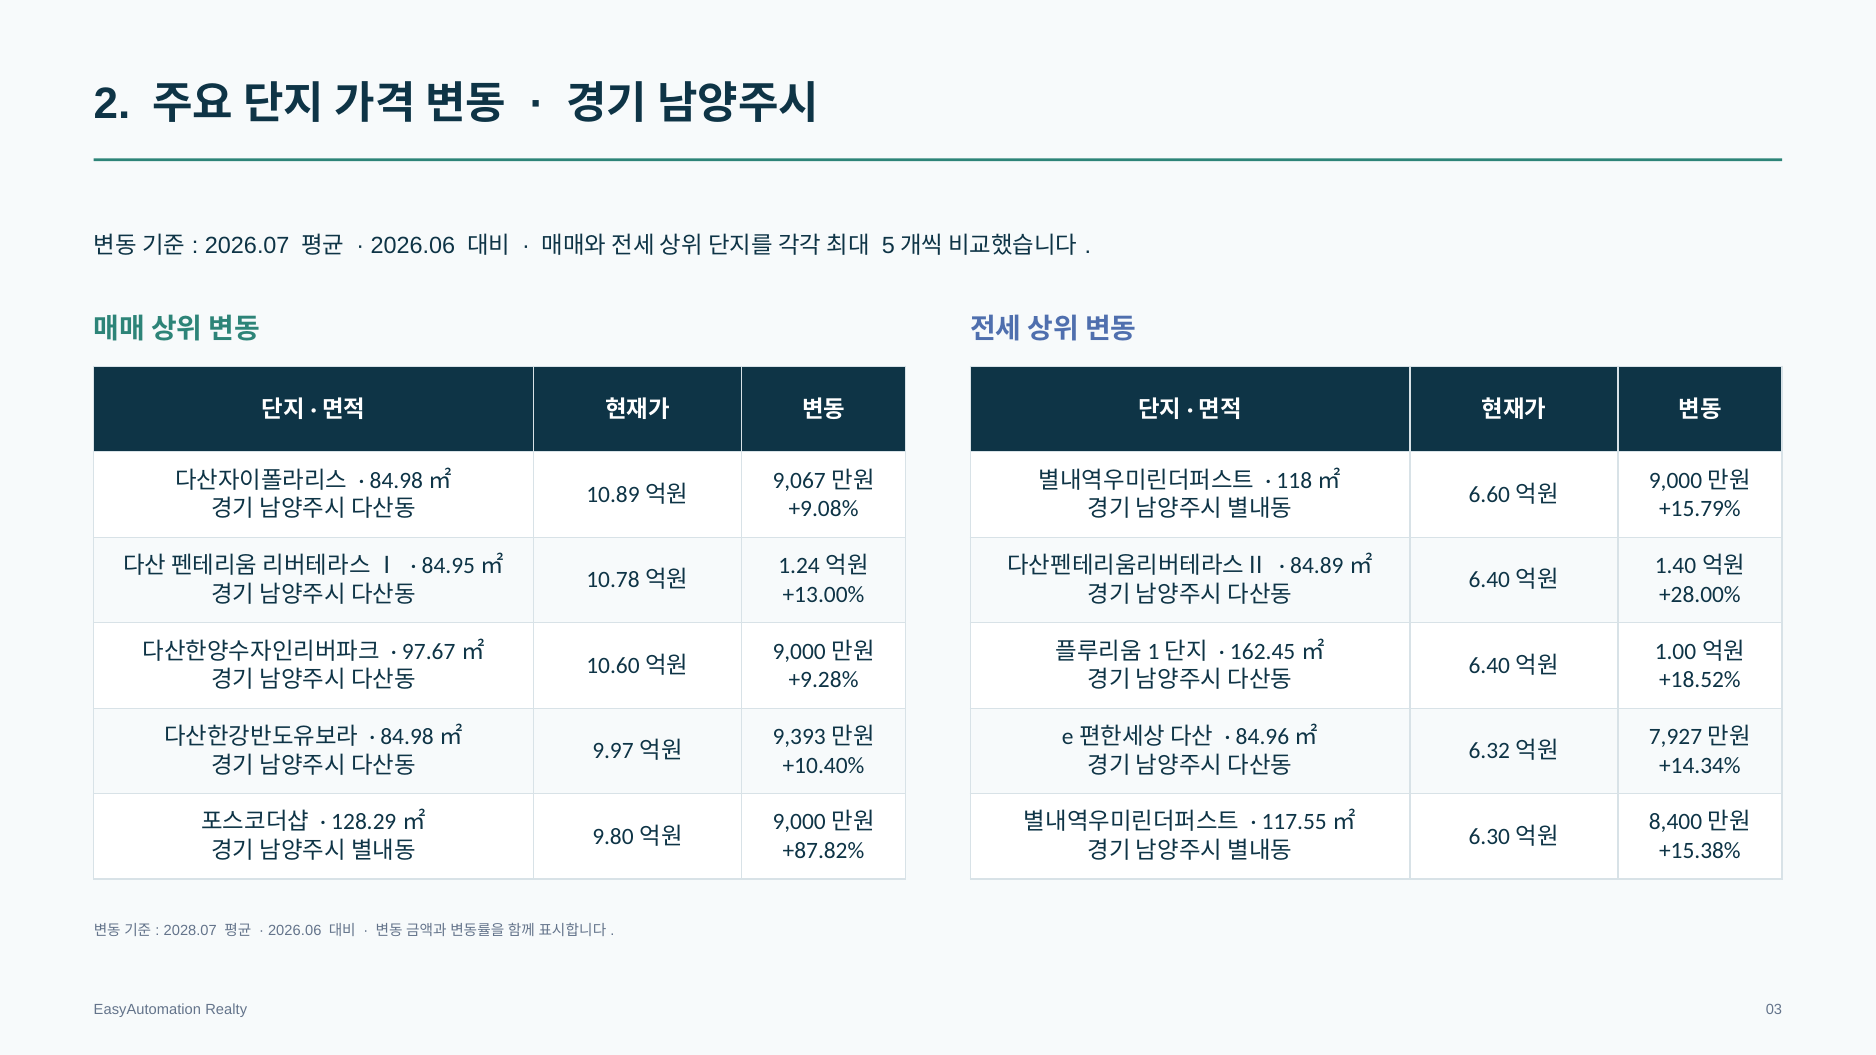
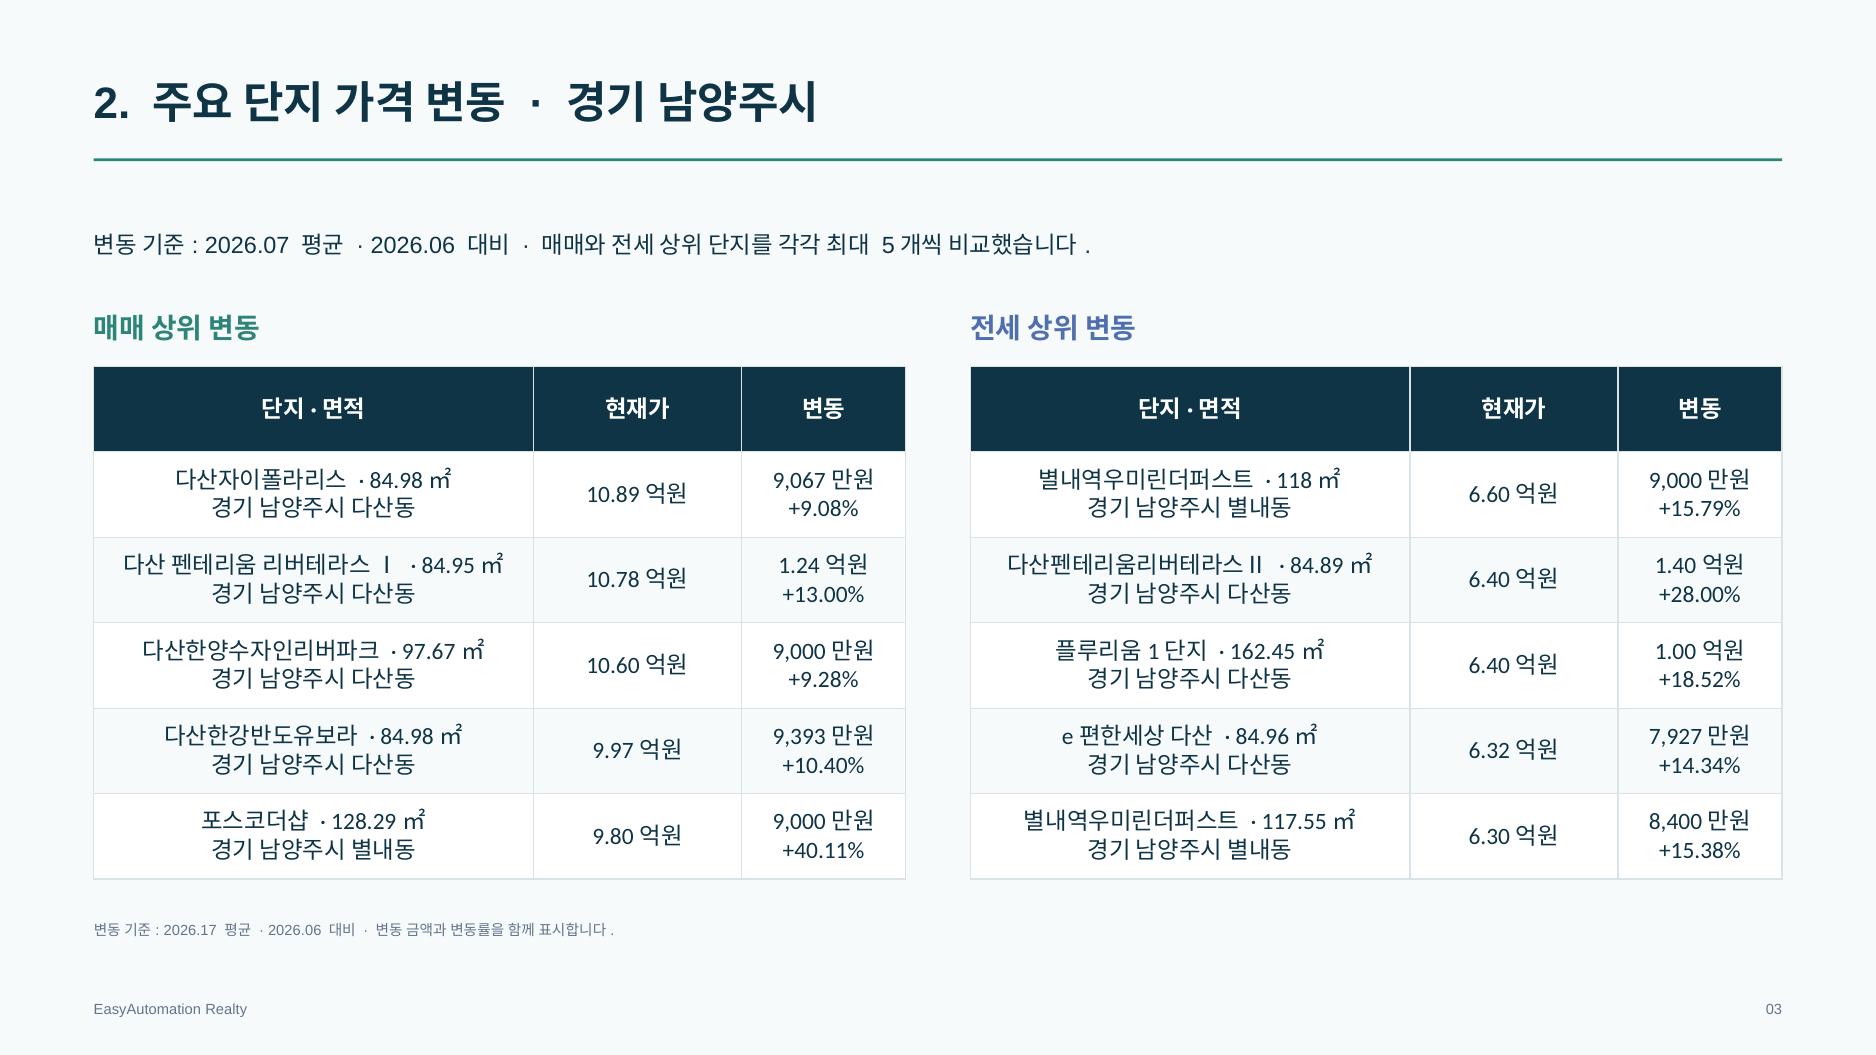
+87.82%: +87.82% -> +40.11%
2028.07: 2028.07 -> 2026.17
